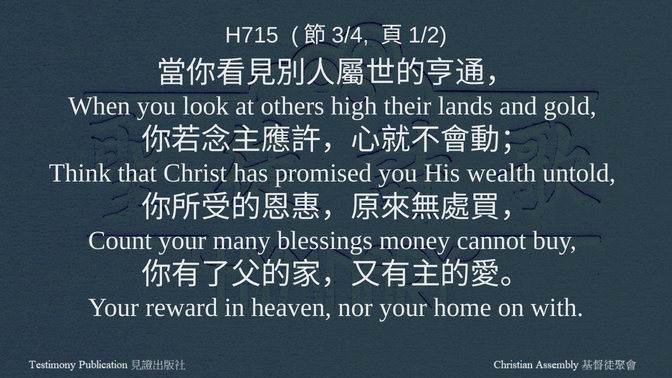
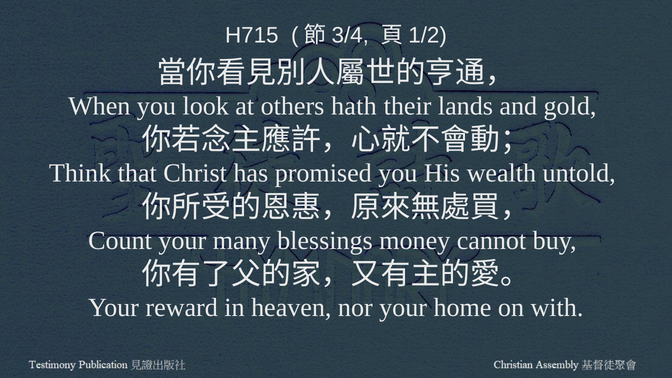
high: high -> hath
